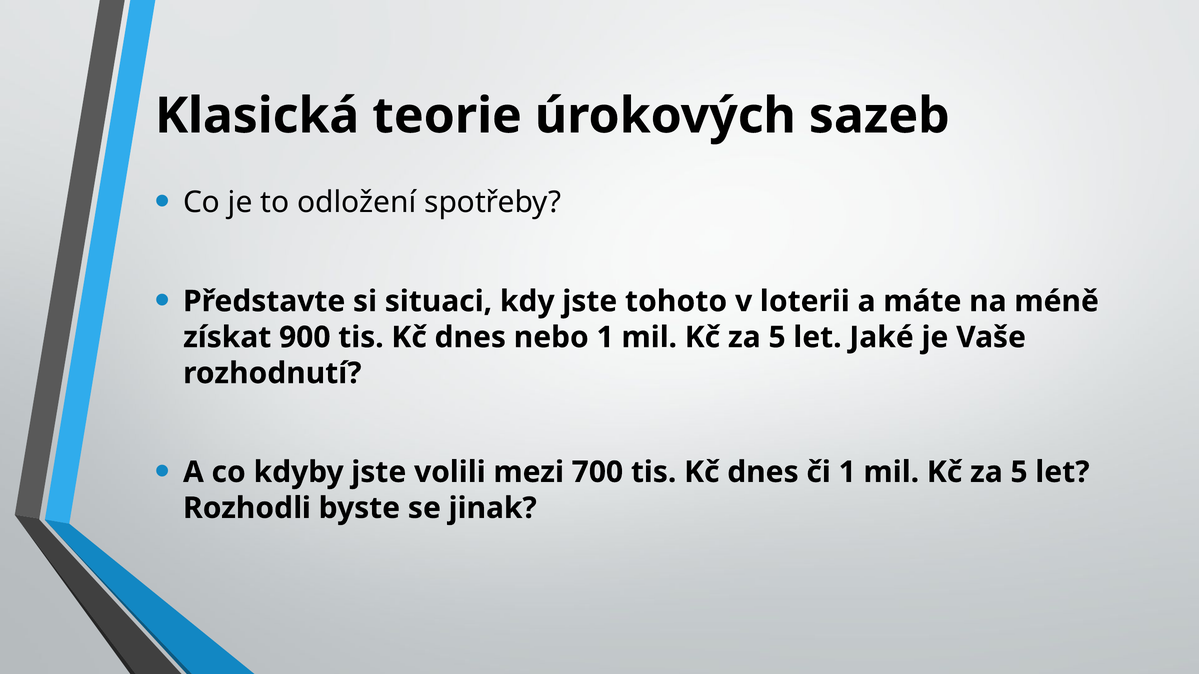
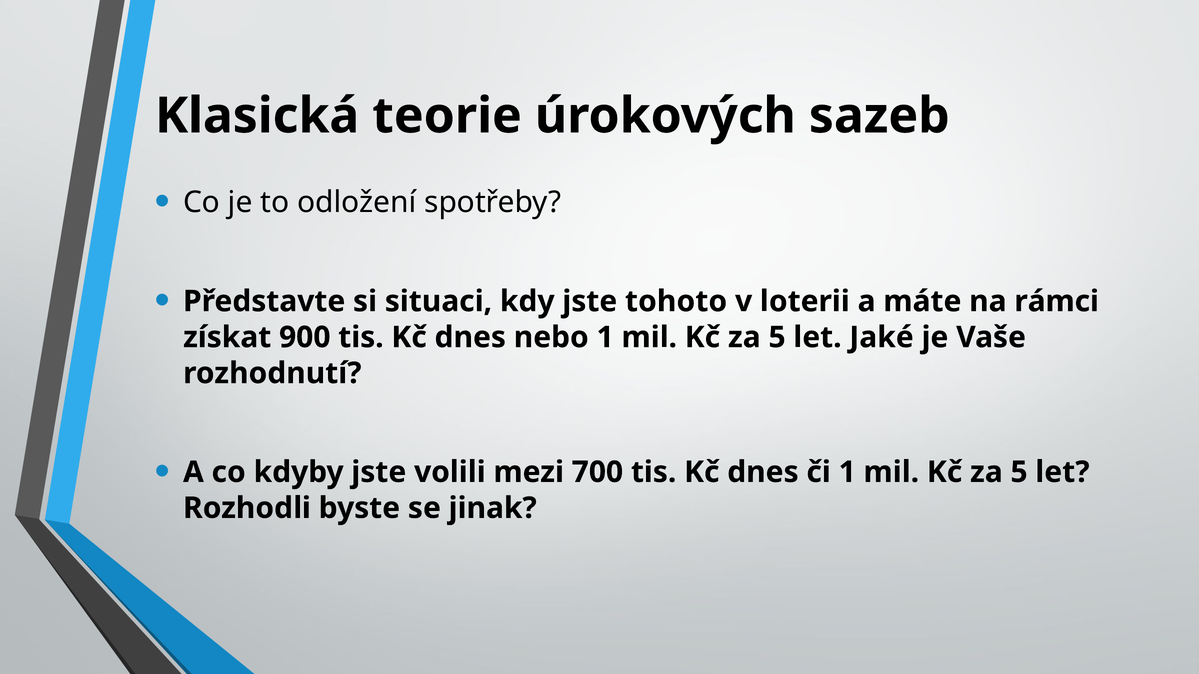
méně: méně -> rámci
